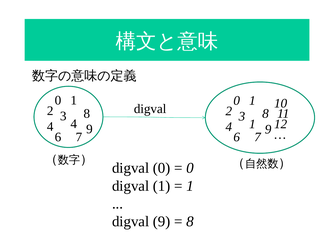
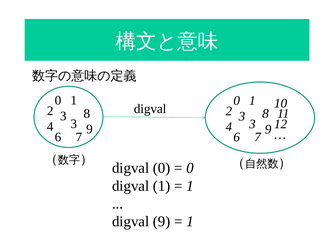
4 at (74, 124): 4 -> 3
1 at (252, 124): 1 -> 3
8 at (190, 222): 8 -> 1
